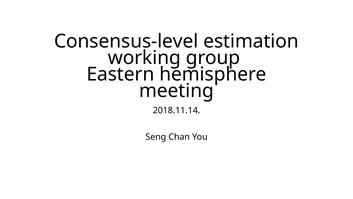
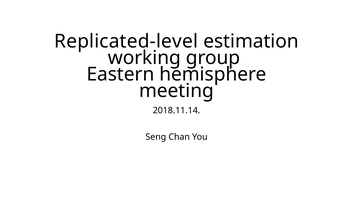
Consensus-level: Consensus-level -> Replicated-level
